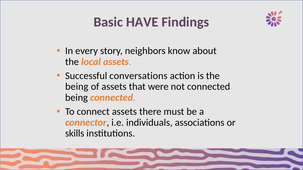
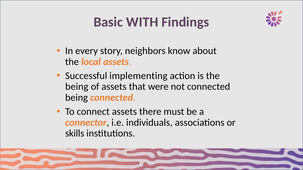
HAVE: HAVE -> WITH
conversations: conversations -> implementing
